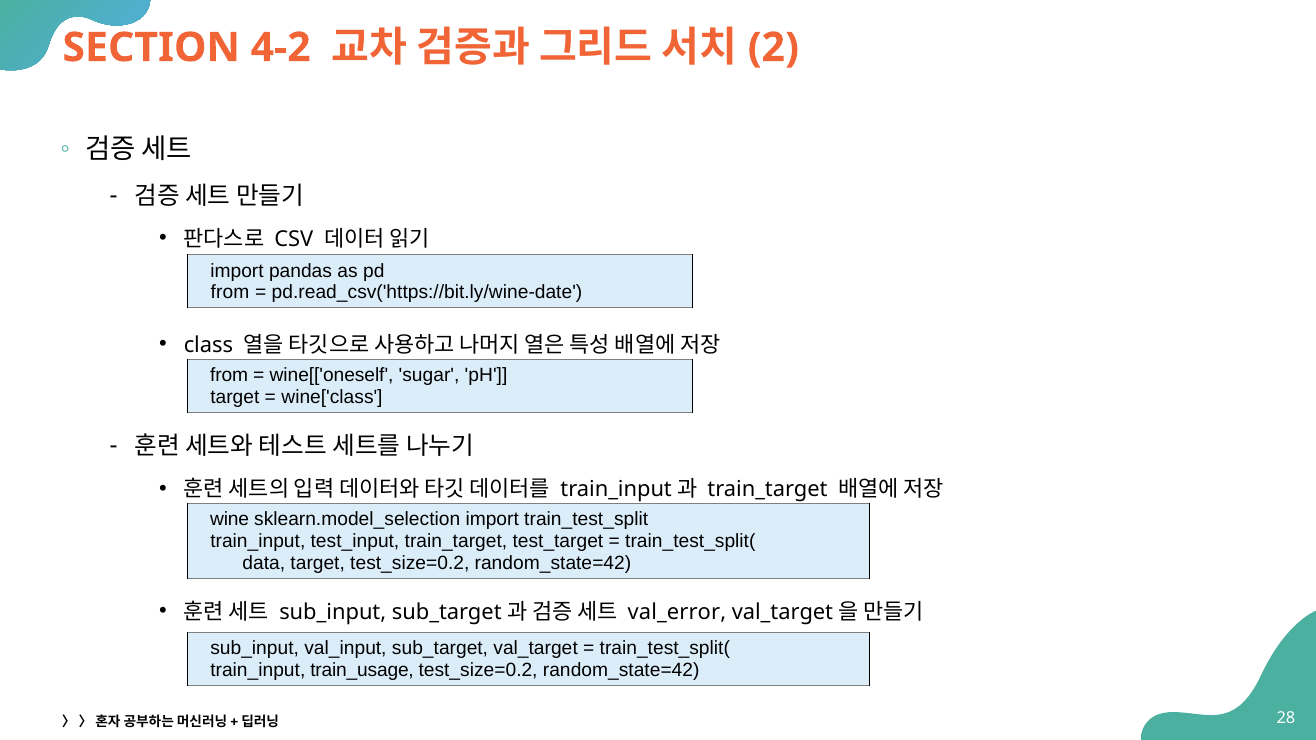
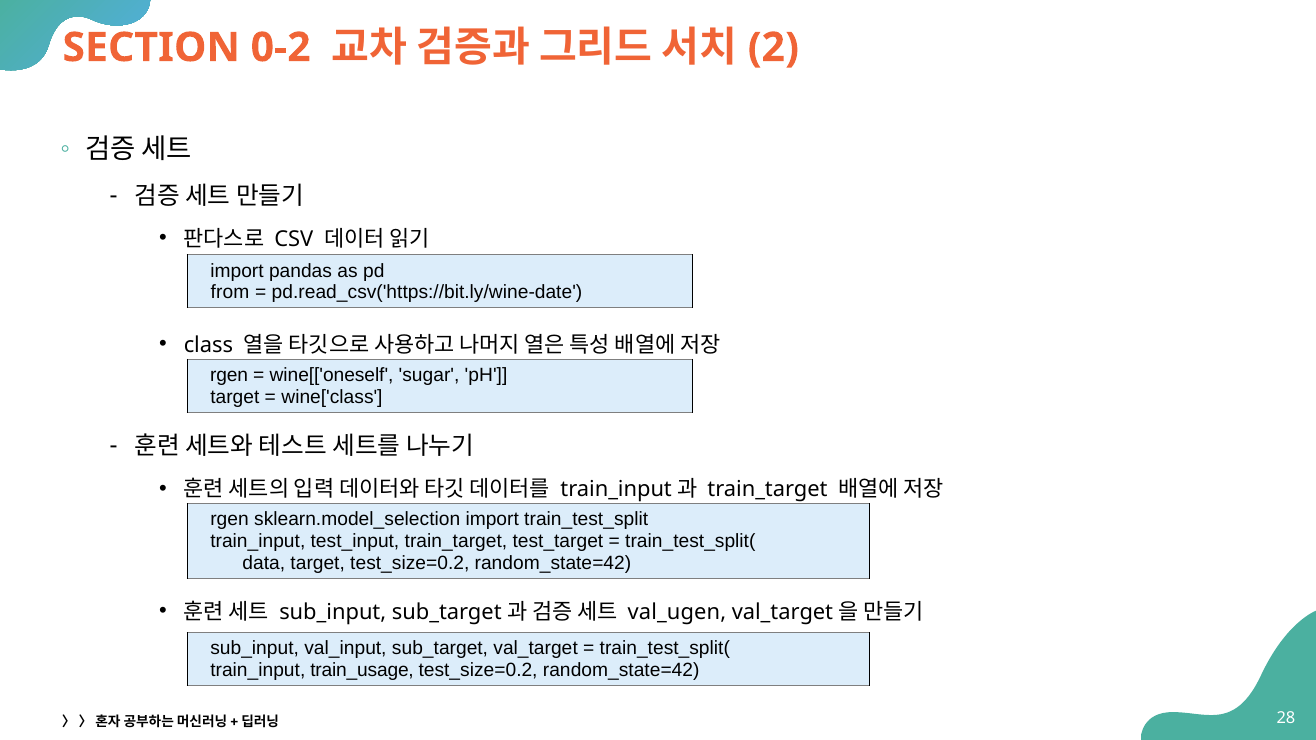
4-2: 4-2 -> 0-2
from at (229, 376): from -> rgen
wine at (230, 520): wine -> rgen
val_error: val_error -> val_ugen
